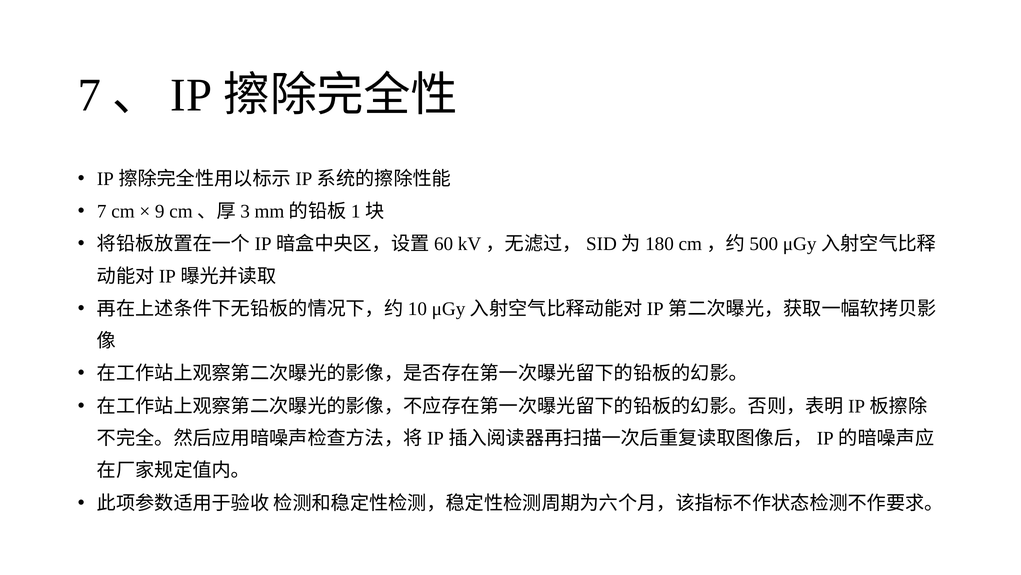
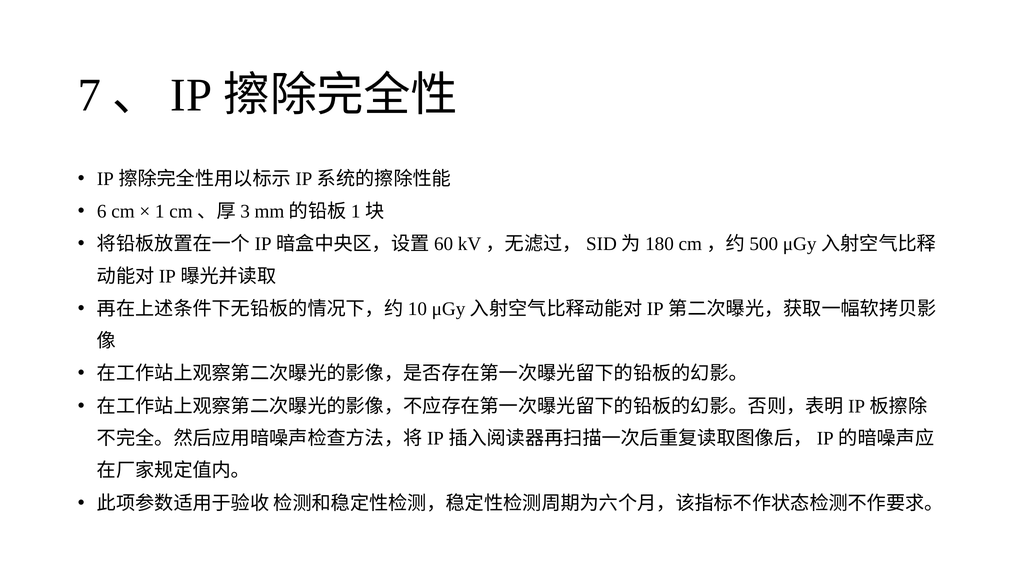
7 at (102, 211): 7 -> 6
9: 9 -> 1
